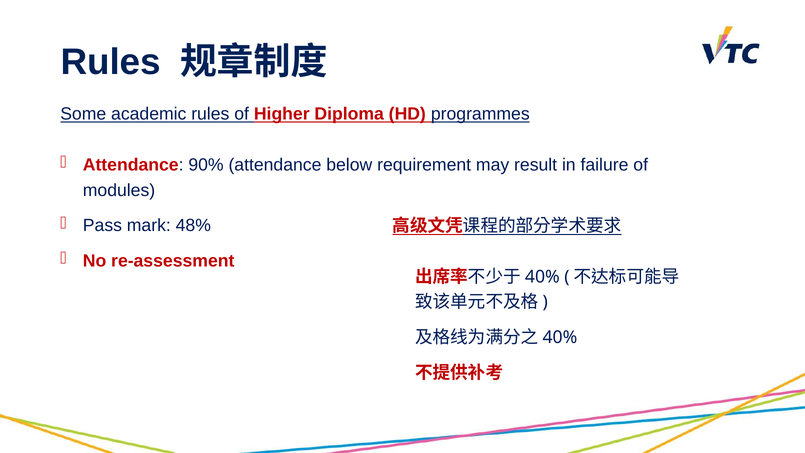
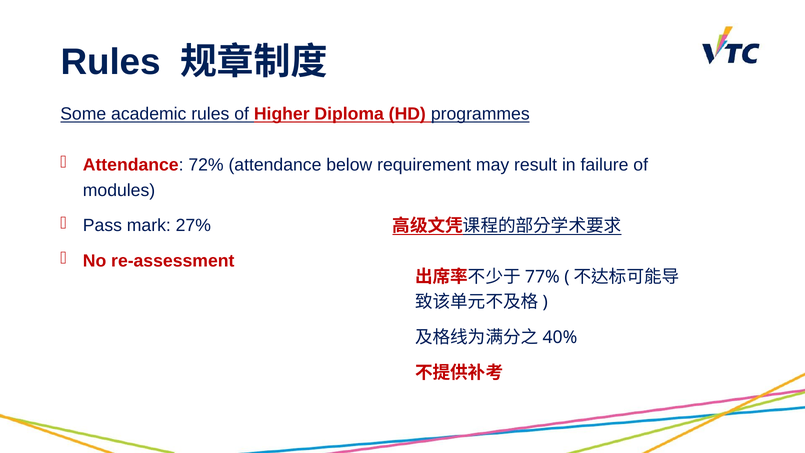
90%: 90% -> 72%
48%: 48% -> 27%
40% at (542, 277): 40% -> 77%
